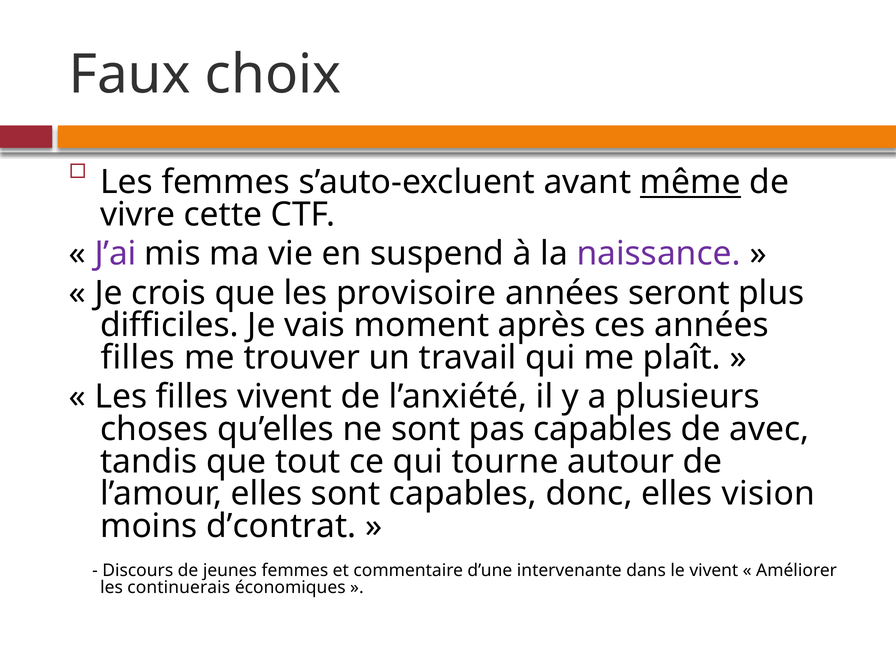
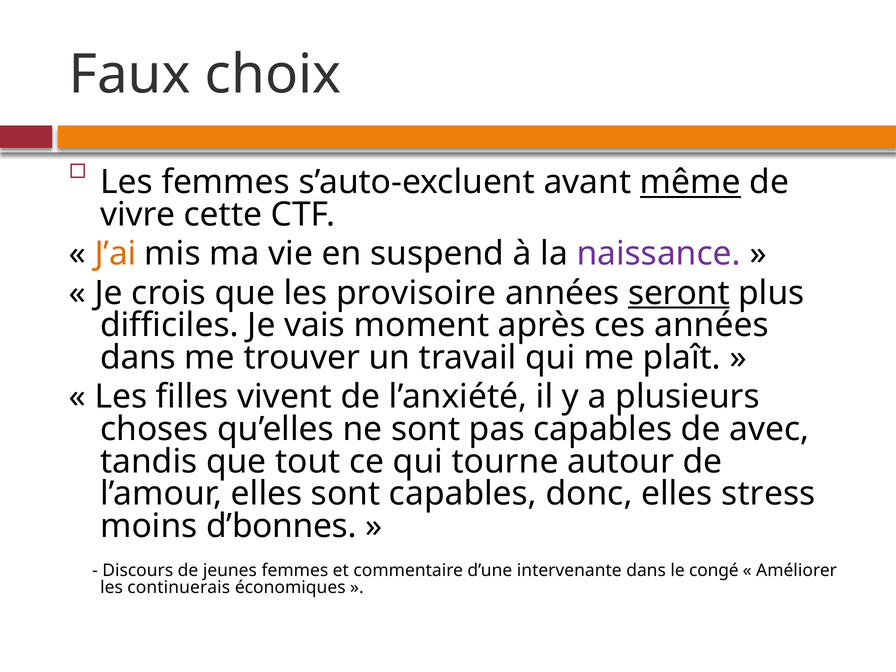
J’ai colour: purple -> orange
seront underline: none -> present
filles at (138, 358): filles -> dans
vision: vision -> stress
d’contrat: d’contrat -> d’bonnes
le vivent: vivent -> congé
